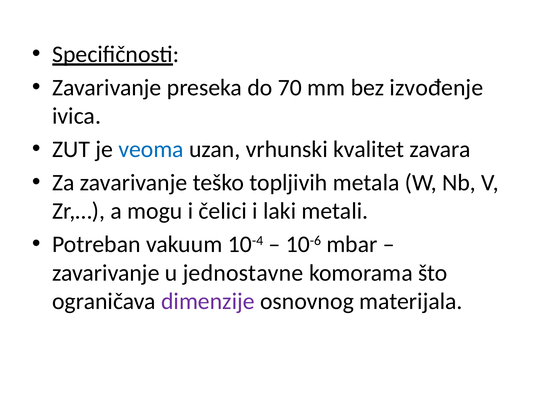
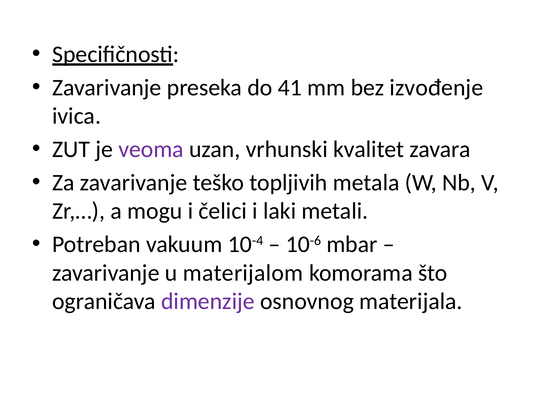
70: 70 -> 41
veoma colour: blue -> purple
jednostavne: jednostavne -> materijalom
